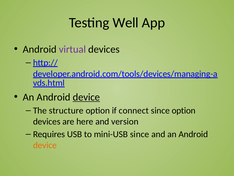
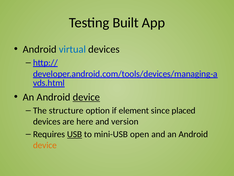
Well: Well -> Built
virtual colour: purple -> blue
connect: connect -> element
since option: option -> placed
USB underline: none -> present
mini-USB since: since -> open
